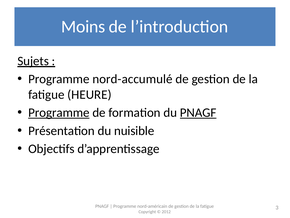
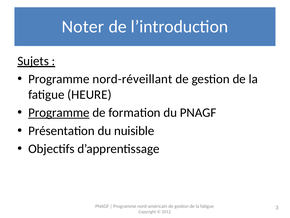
Moins: Moins -> Noter
nord-accumulé: nord-accumulé -> nord-réveillant
PNAGF at (198, 112) underline: present -> none
